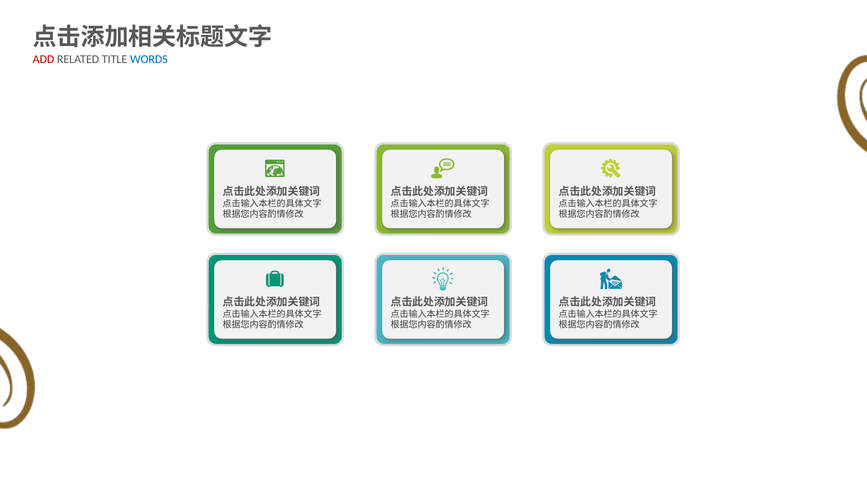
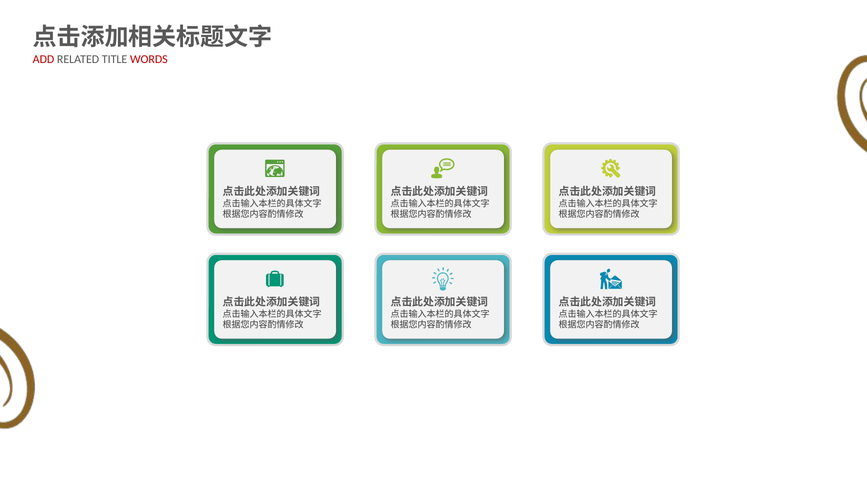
WORDS colour: blue -> red
